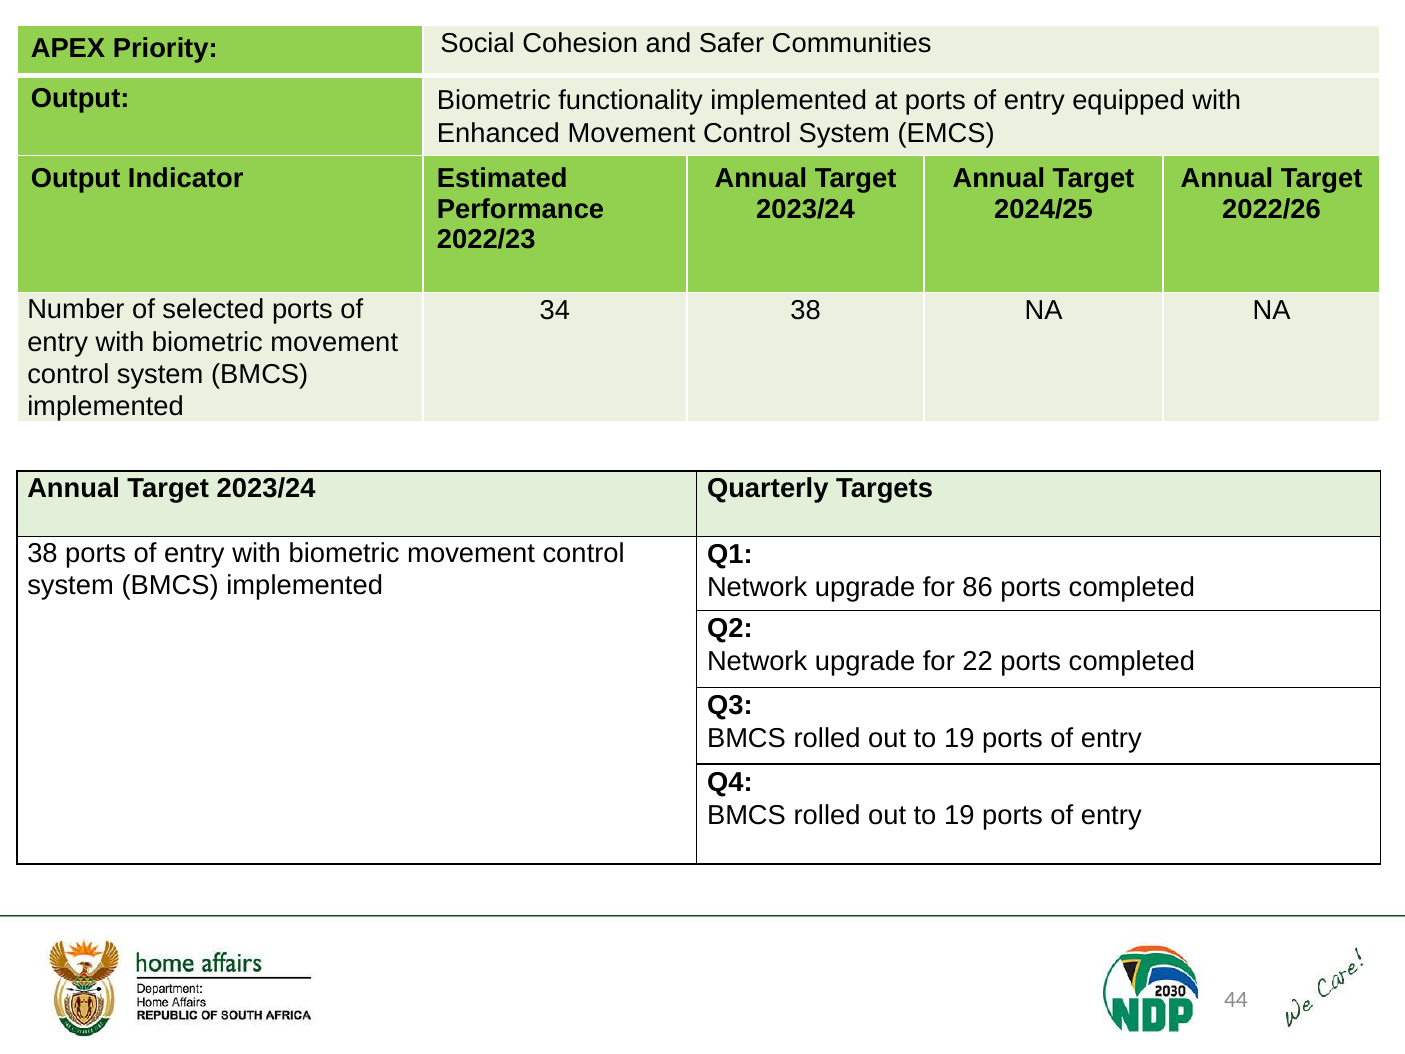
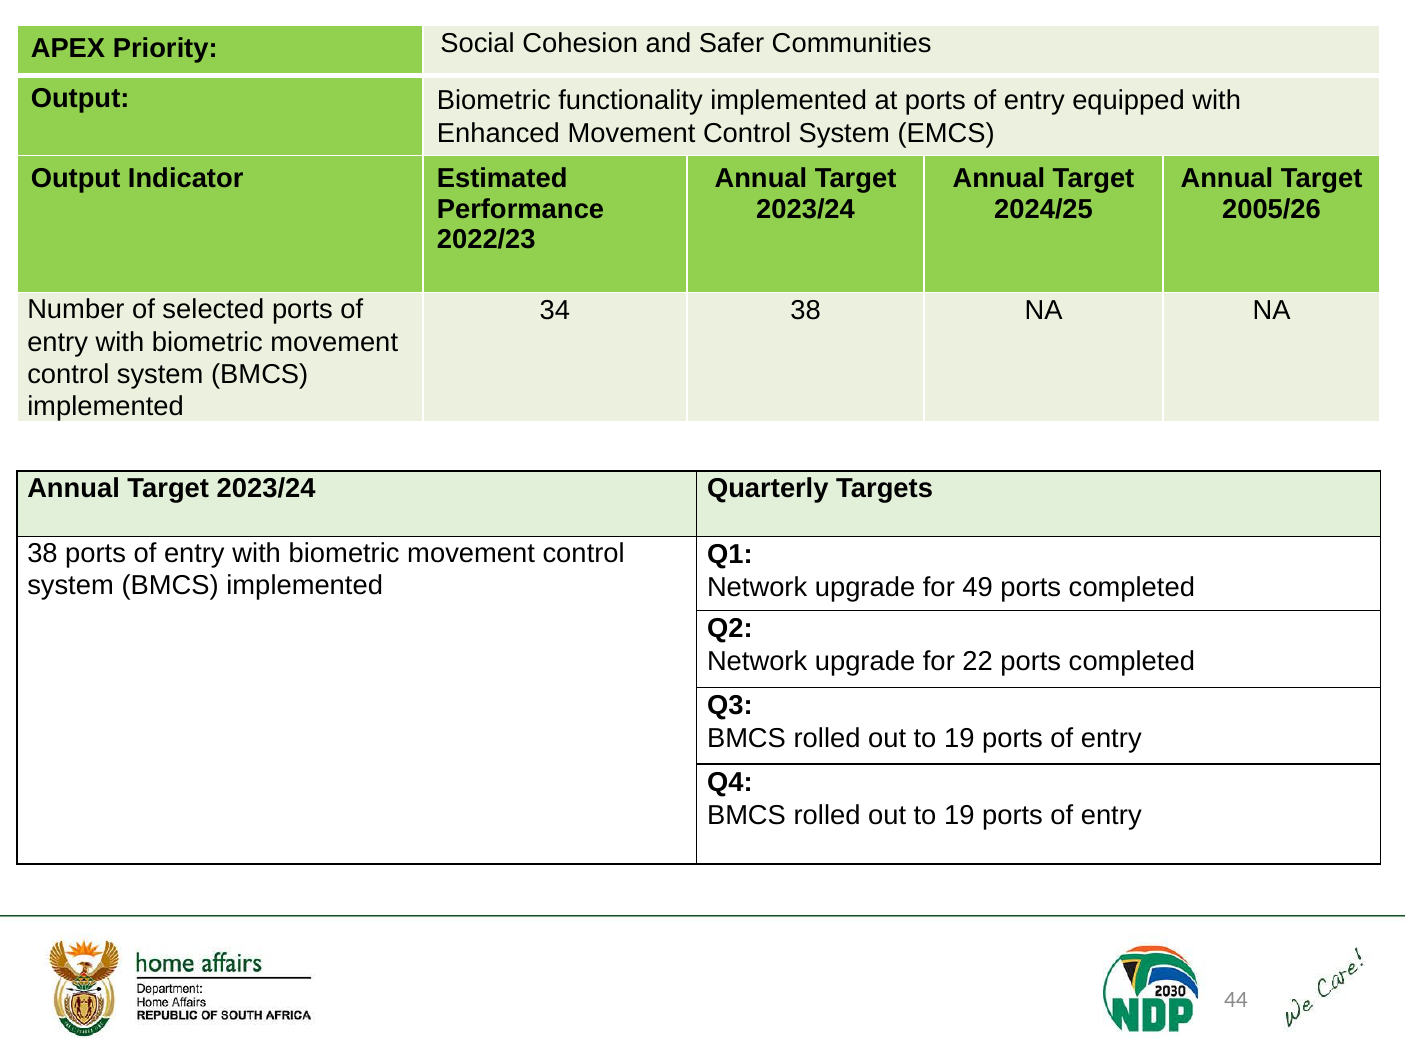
2022/26: 2022/26 -> 2005/26
86: 86 -> 49
